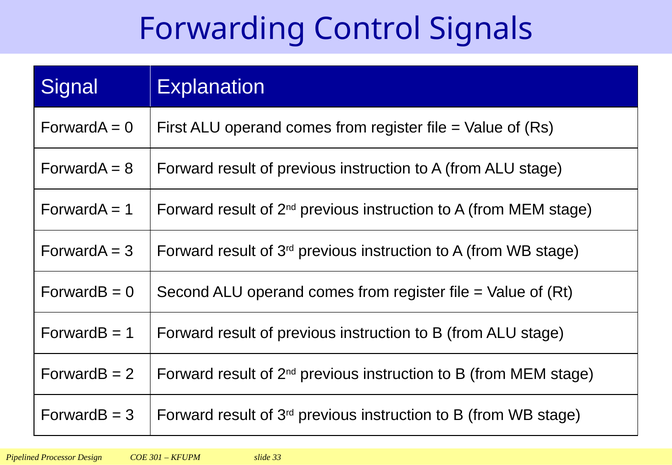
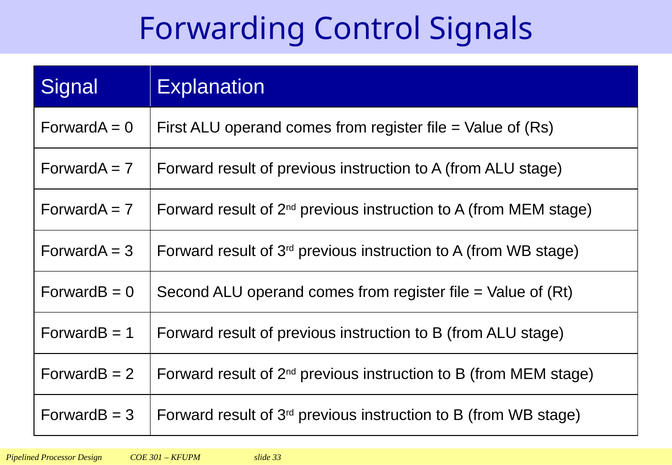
8 at (129, 169): 8 -> 7
1 at (129, 210): 1 -> 7
